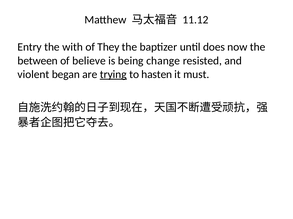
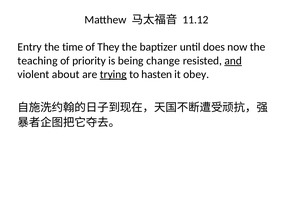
with: with -> time
between: between -> teaching
believe: believe -> priority
and underline: none -> present
began: began -> about
must: must -> obey
